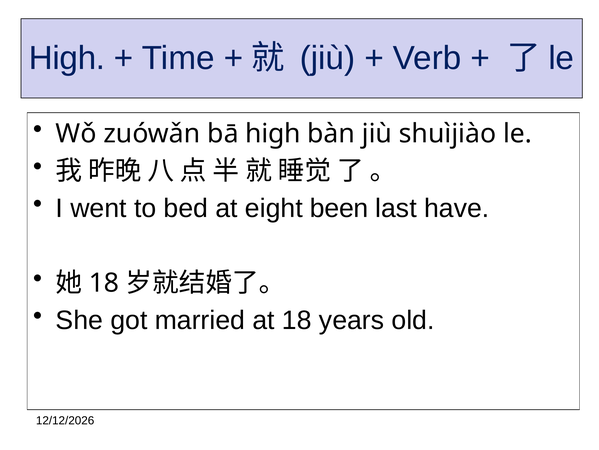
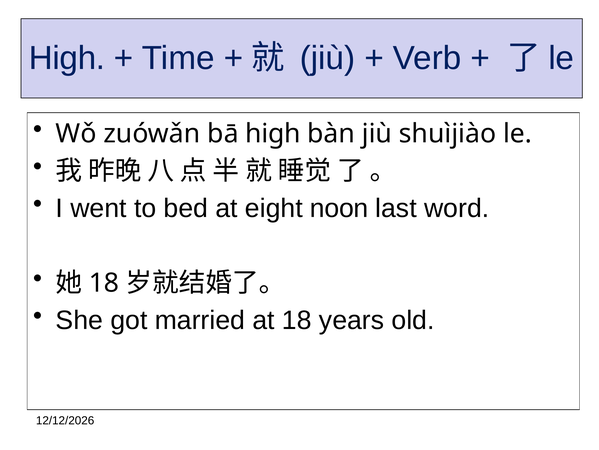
been: been -> noon
have: have -> word
